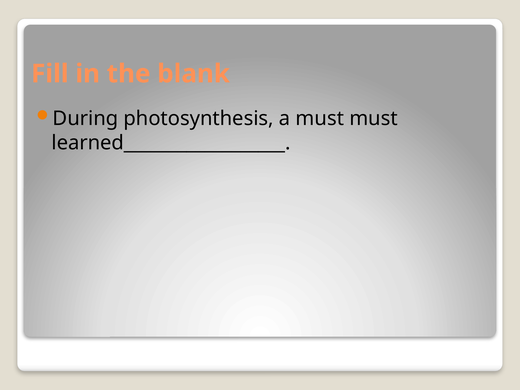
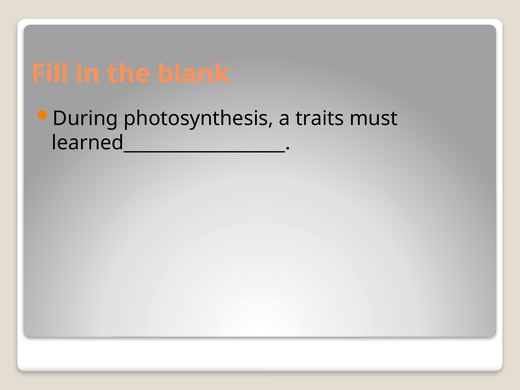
a must: must -> traits
